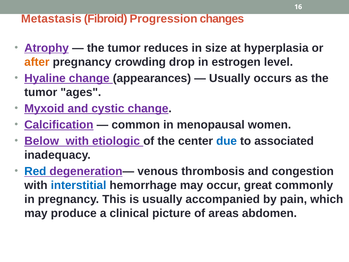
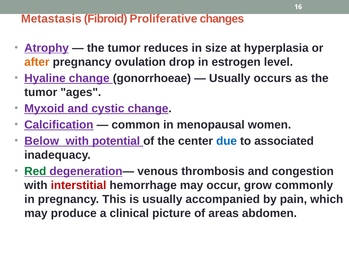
Progression: Progression -> Proliferative
crowding: crowding -> ovulation
appearances: appearances -> gonorrhoeae
etiologic: etiologic -> potential
Red colour: blue -> green
interstitial colour: blue -> red
great: great -> grow
